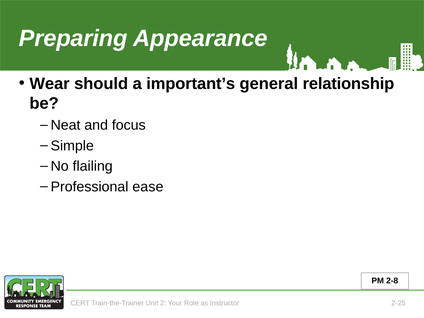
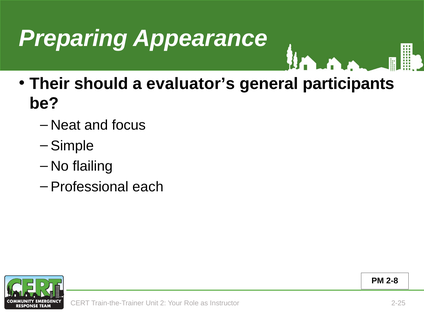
Wear: Wear -> Their
important’s: important’s -> evaluator’s
relationship: relationship -> participants
ease: ease -> each
